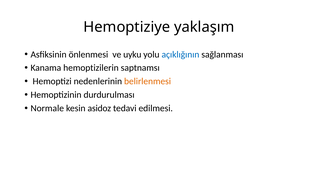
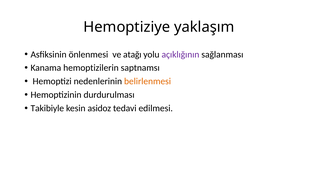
uyku: uyku -> atağı
açıklığının colour: blue -> purple
Normale: Normale -> Takibiyle
